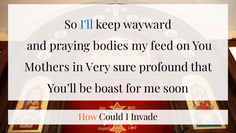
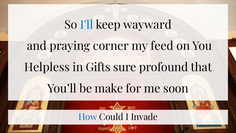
bodies: bodies -> corner
Mothers: Mothers -> Helpless
Very: Very -> Gifts
boast: boast -> make
How colour: orange -> blue
